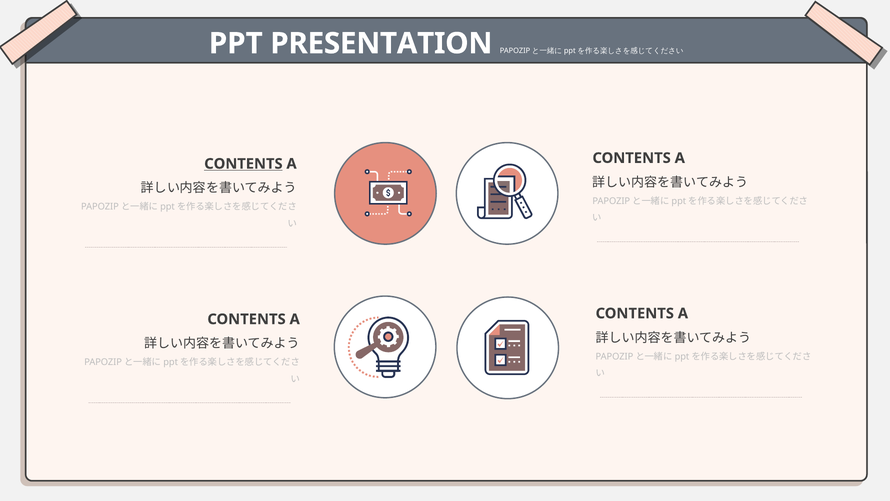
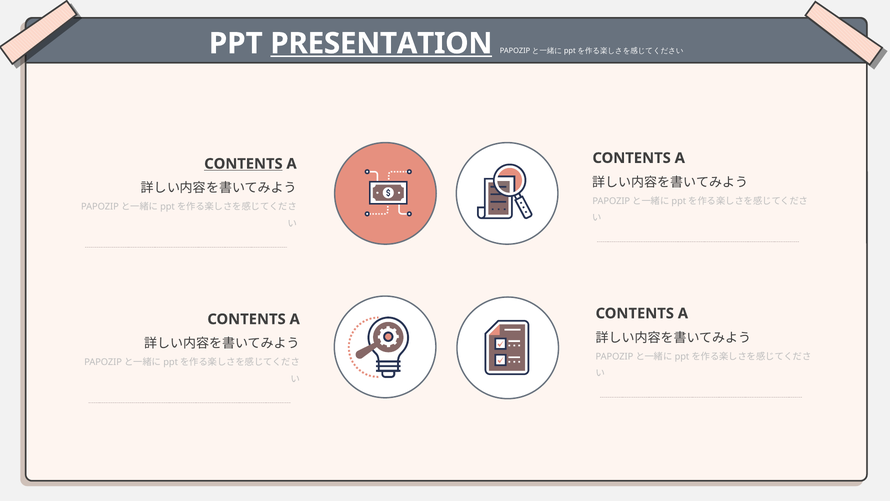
PRESENTATION underline: none -> present
